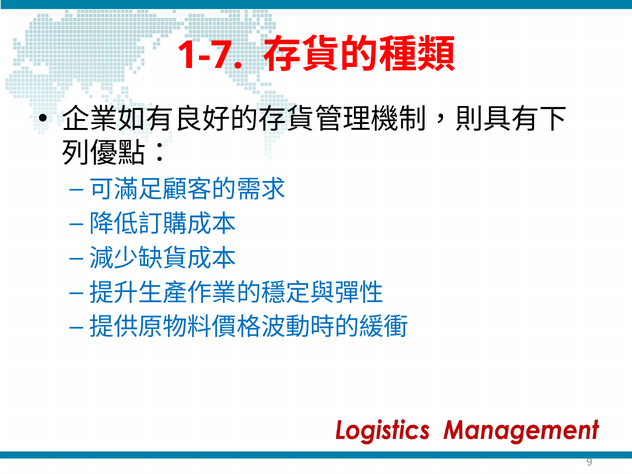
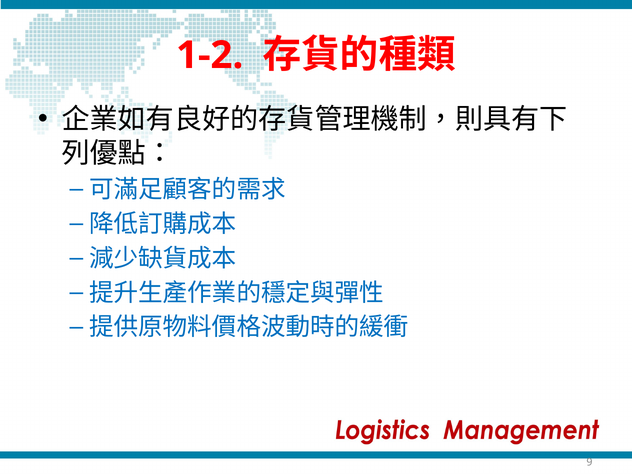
1-7: 1-7 -> 1-2
